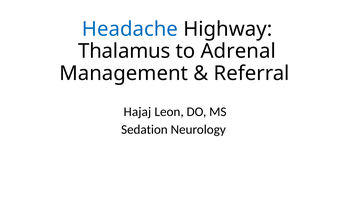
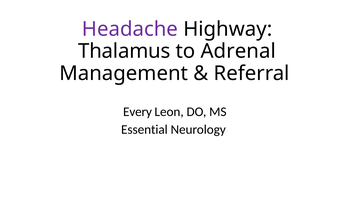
Headache colour: blue -> purple
Hajaj: Hajaj -> Every
Sedation: Sedation -> Essential
